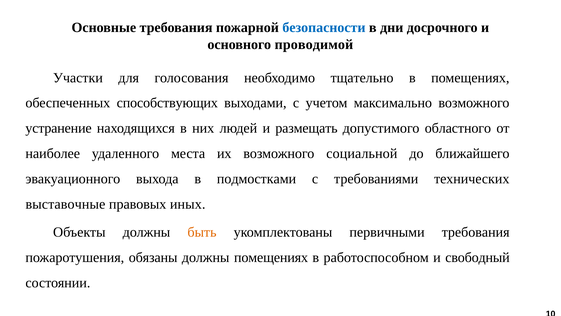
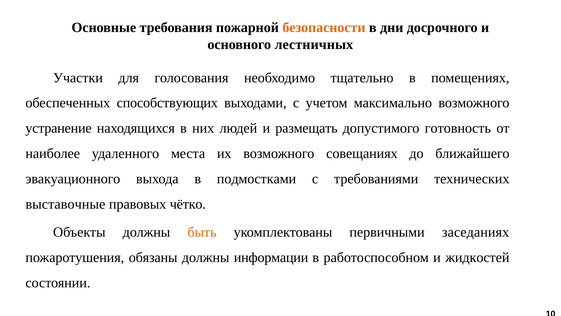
безопасности colour: blue -> orange
проводимой: проводимой -> лестничных
областного: областного -> готовность
социальной: социальной -> совещаниях
иных: иных -> чётко
первичными требования: требования -> заседаниях
должны помещениях: помещениях -> информации
свободный: свободный -> жидкостей
